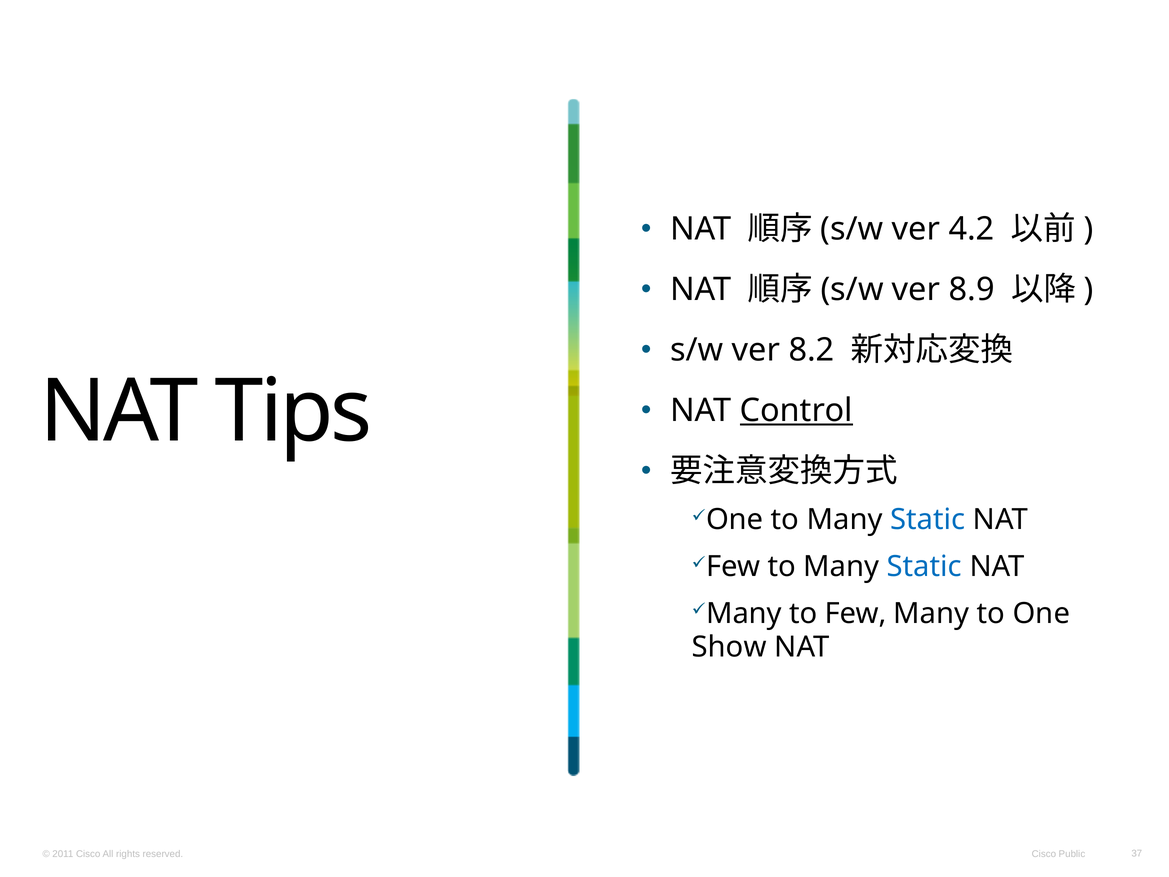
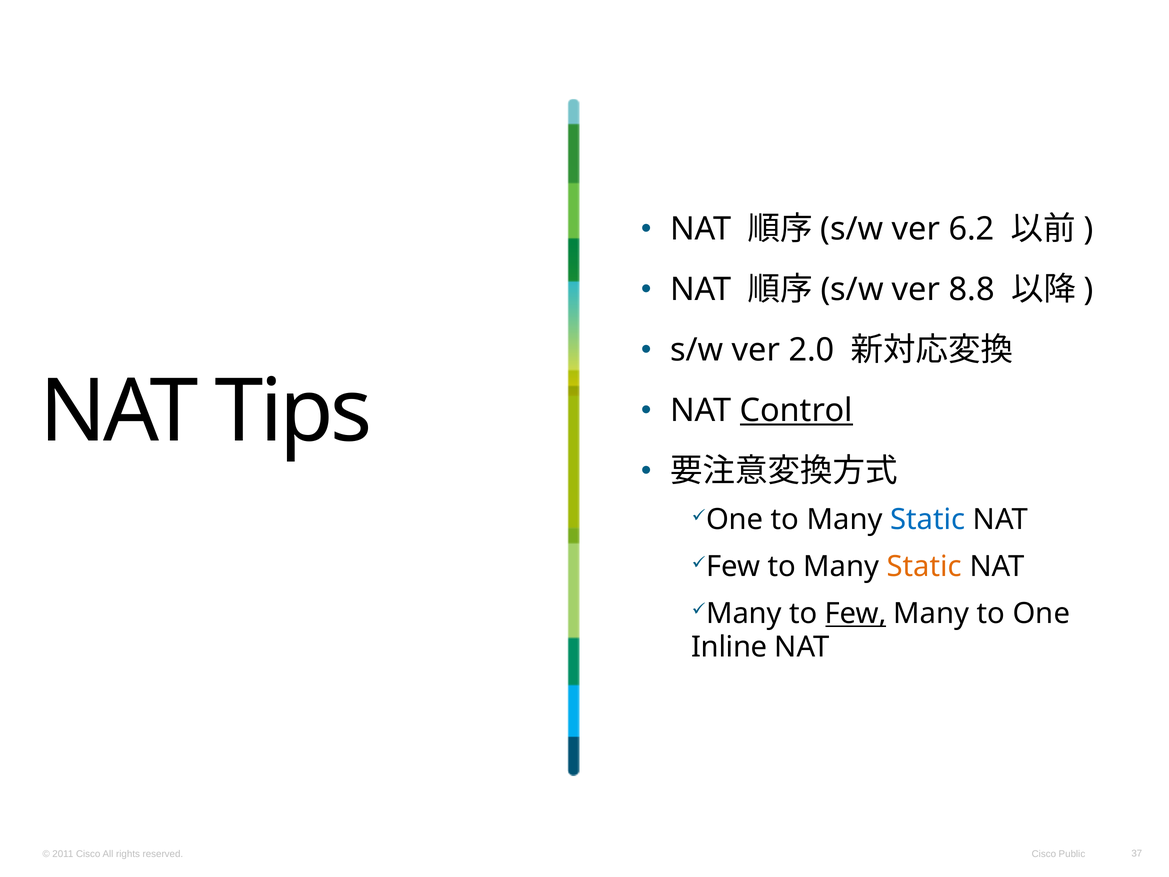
4.2: 4.2 -> 6.2
8.9: 8.9 -> 8.8
8.2: 8.2 -> 2.0
Static at (924, 566) colour: blue -> orange
Few underline: none -> present
Show: Show -> Inline
